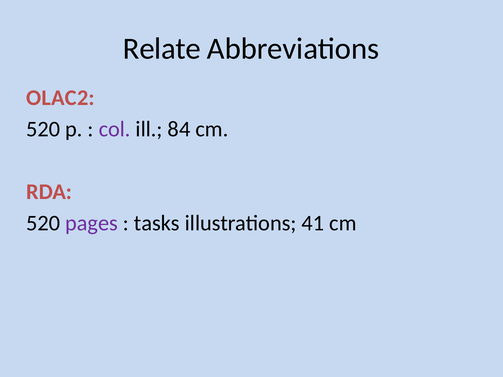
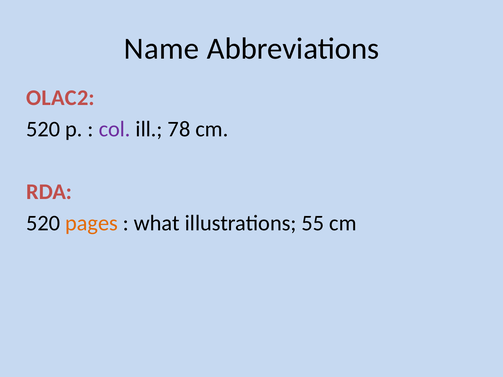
Relate: Relate -> Name
84: 84 -> 78
pages colour: purple -> orange
tasks: tasks -> what
41: 41 -> 55
